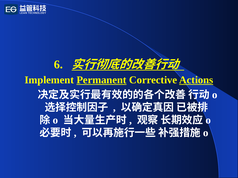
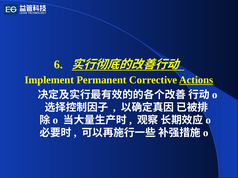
Permanent underline: present -> none
